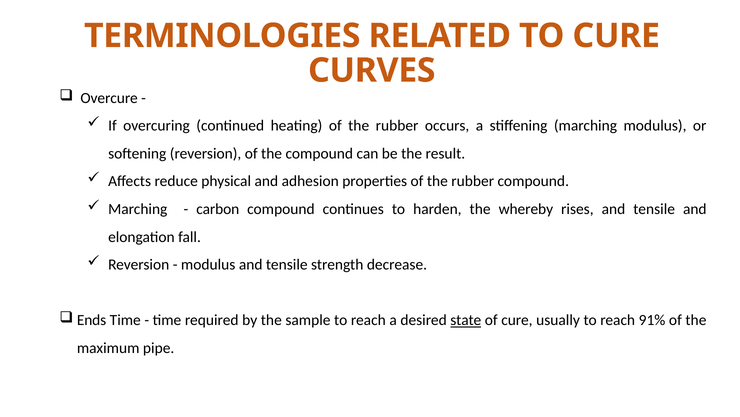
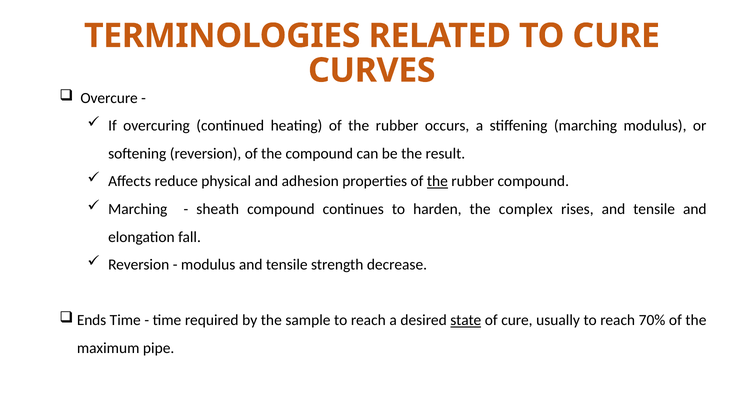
the at (437, 181) underline: none -> present
carbon: carbon -> sheath
whereby: whereby -> complex
91%: 91% -> 70%
